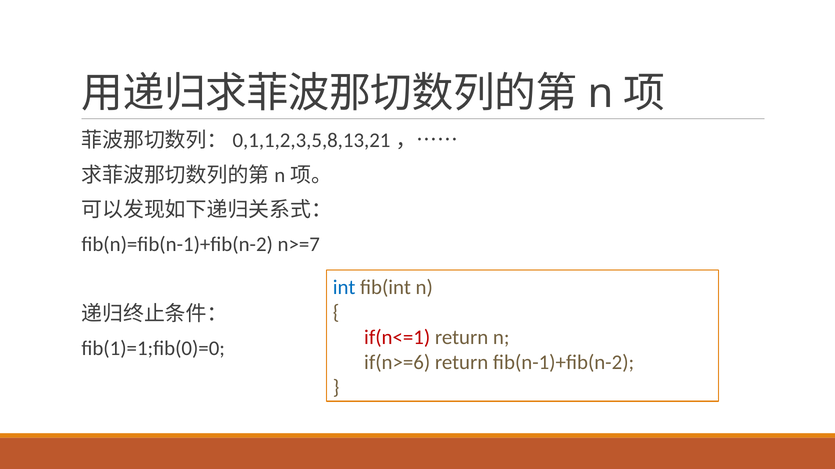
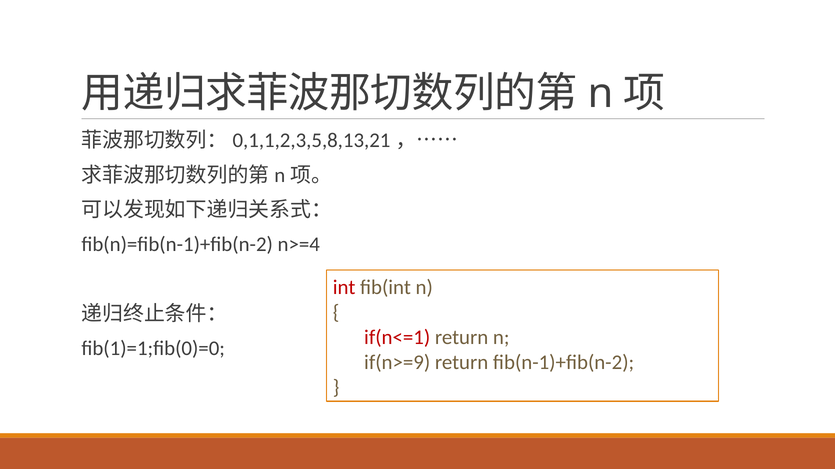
n>=7: n>=7 -> n>=4
int colour: blue -> red
if(n>=6: if(n>=6 -> if(n>=9
